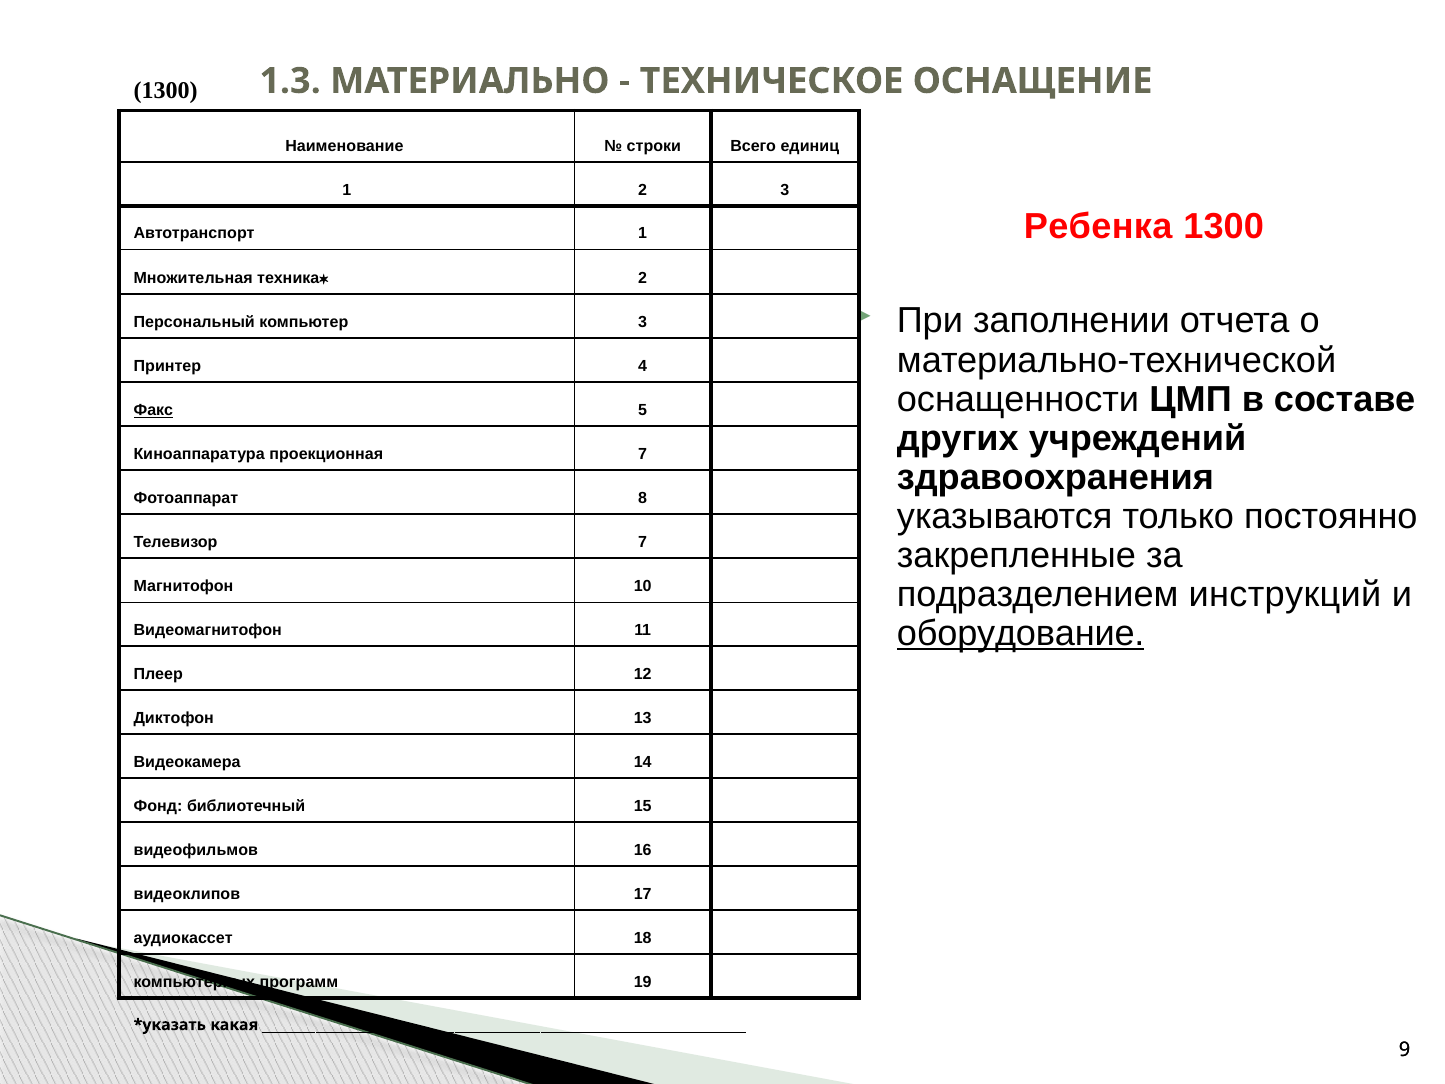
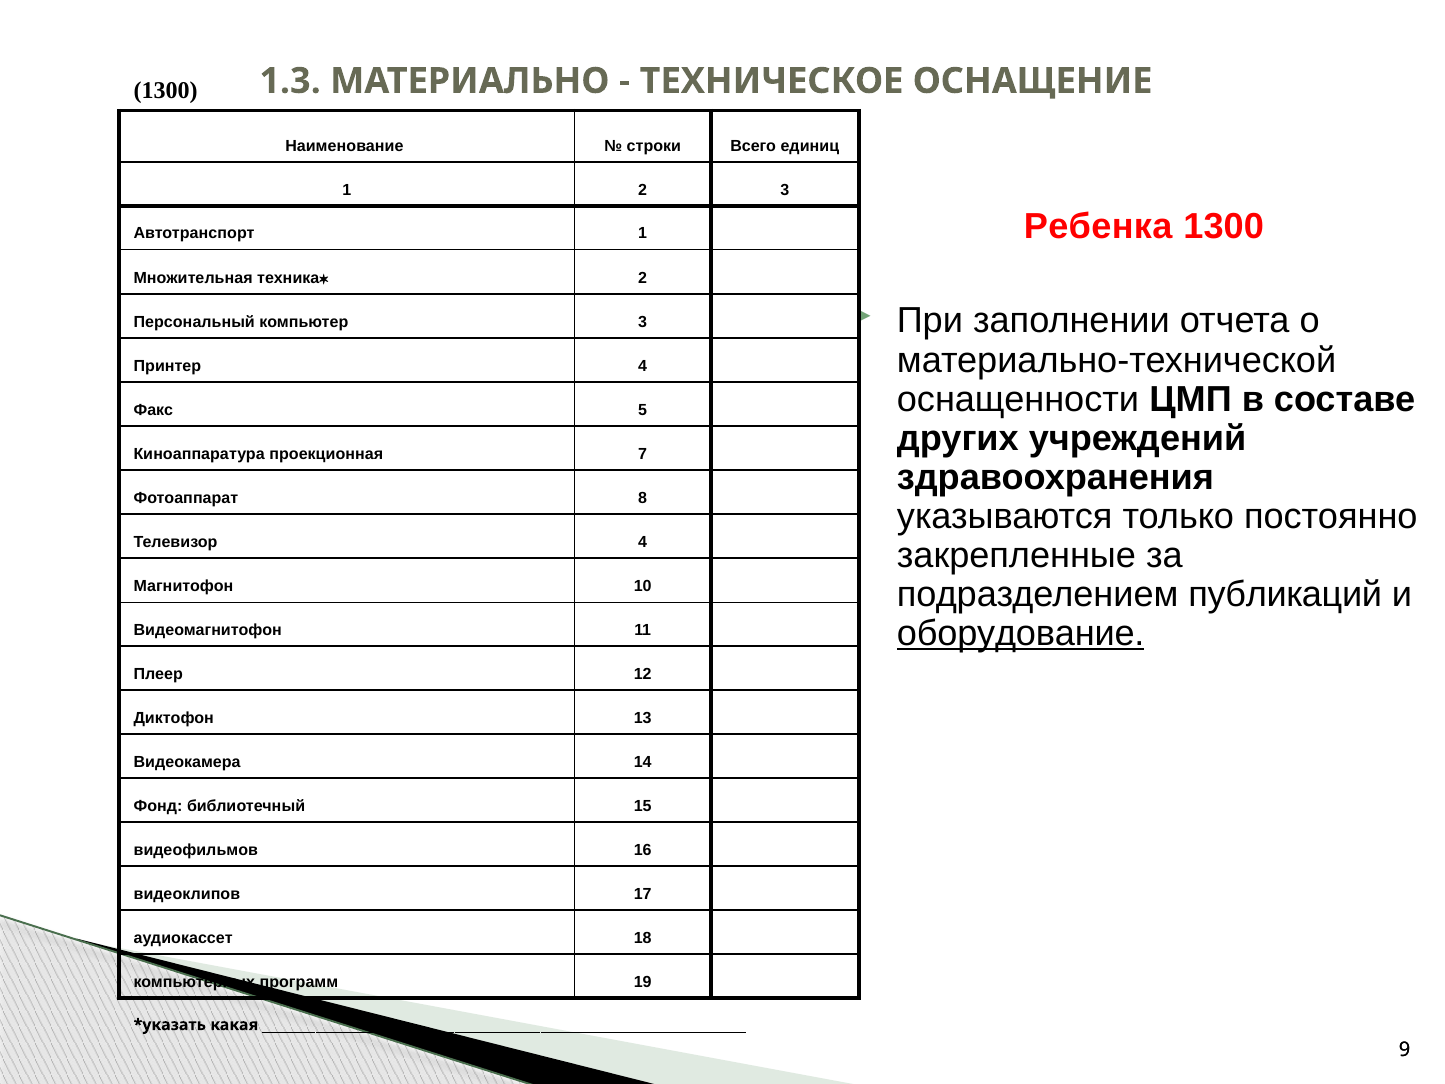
Факс underline: present -> none
Телевизор 7: 7 -> 4
инструкций: инструкций -> публикаций
